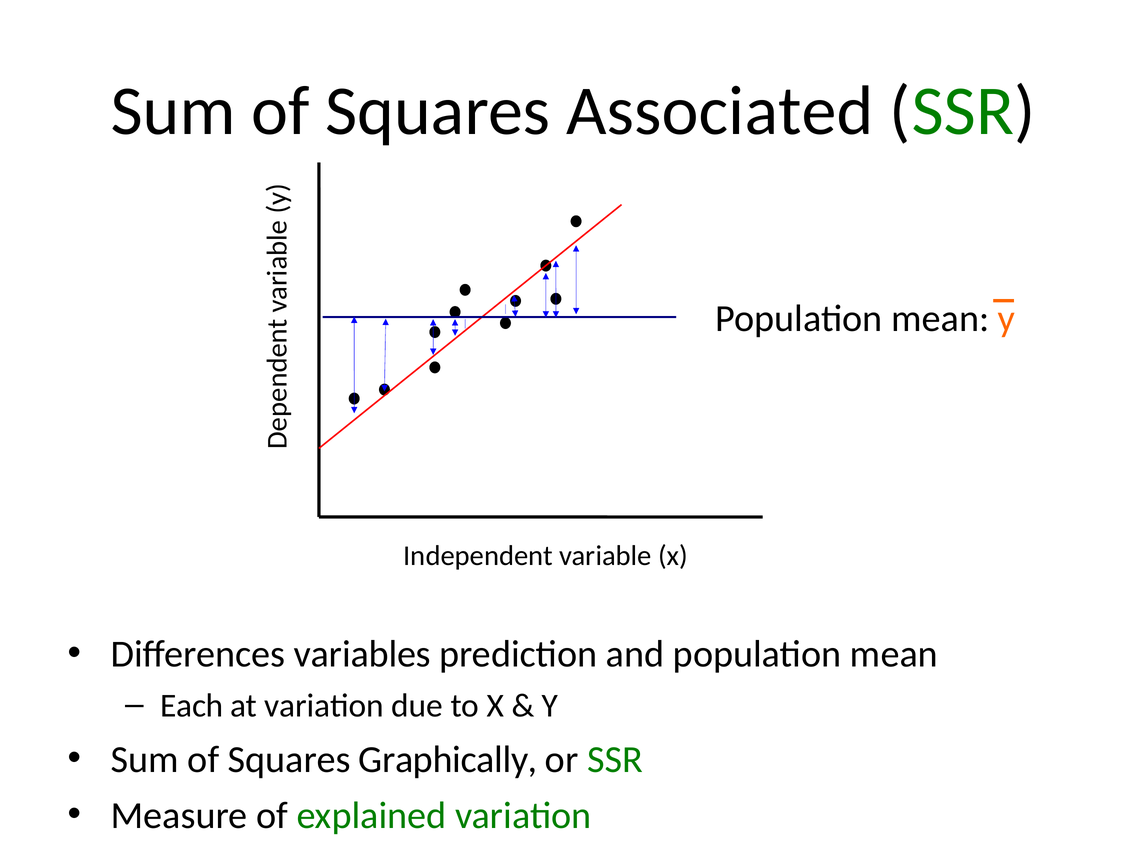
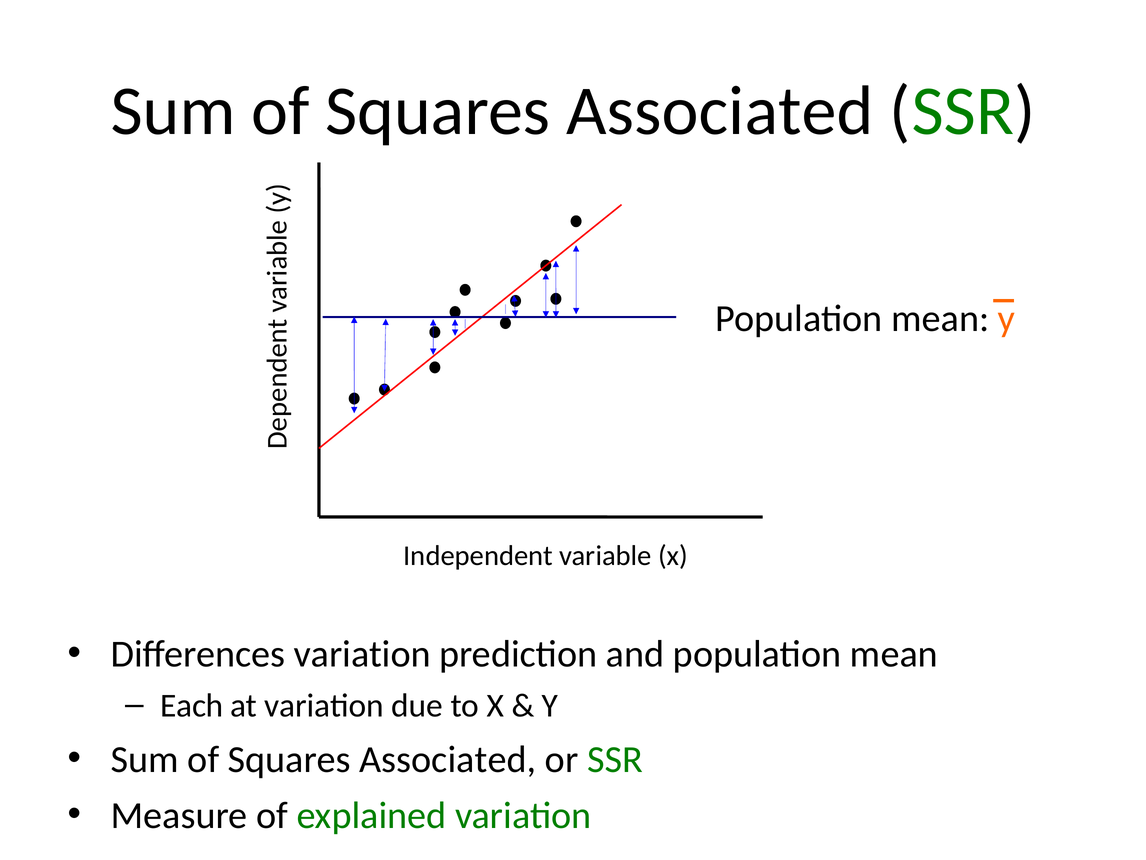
Differences variables: variables -> variation
Graphically at (448, 759): Graphically -> Associated
